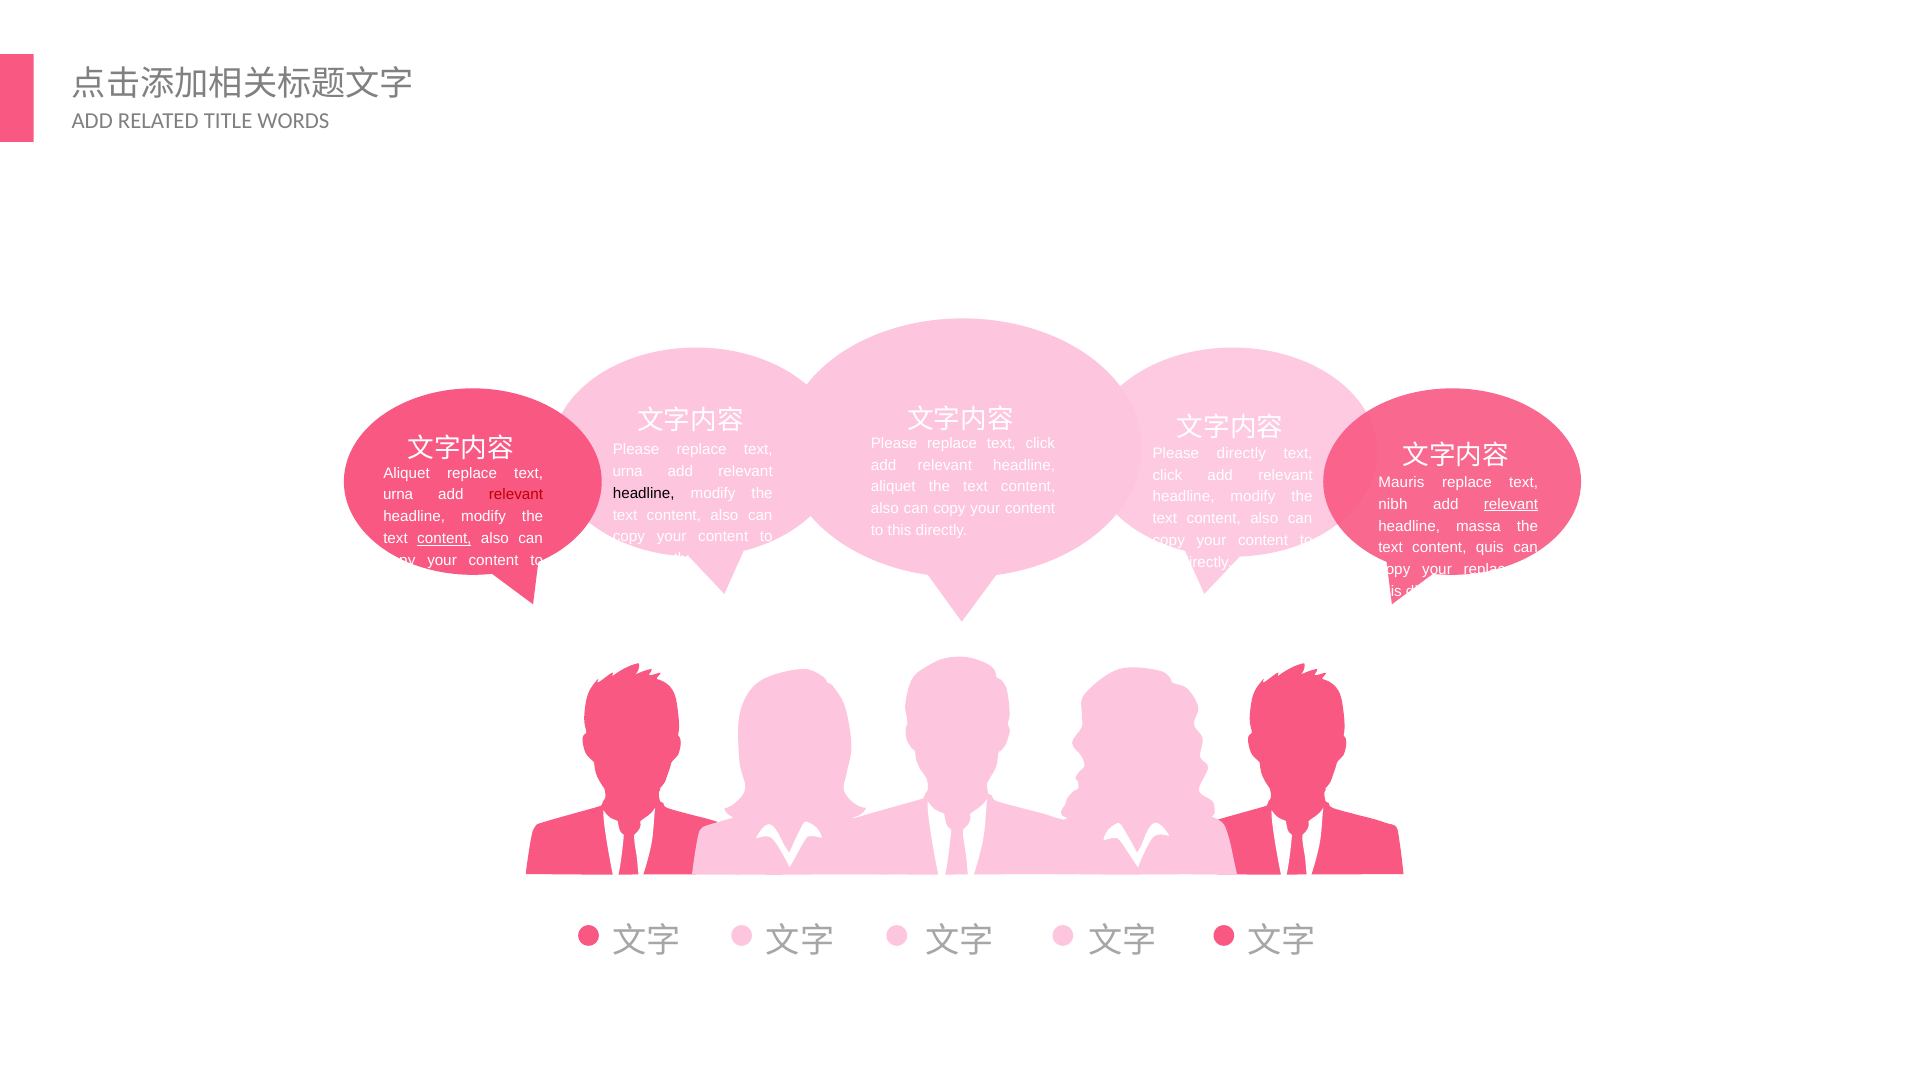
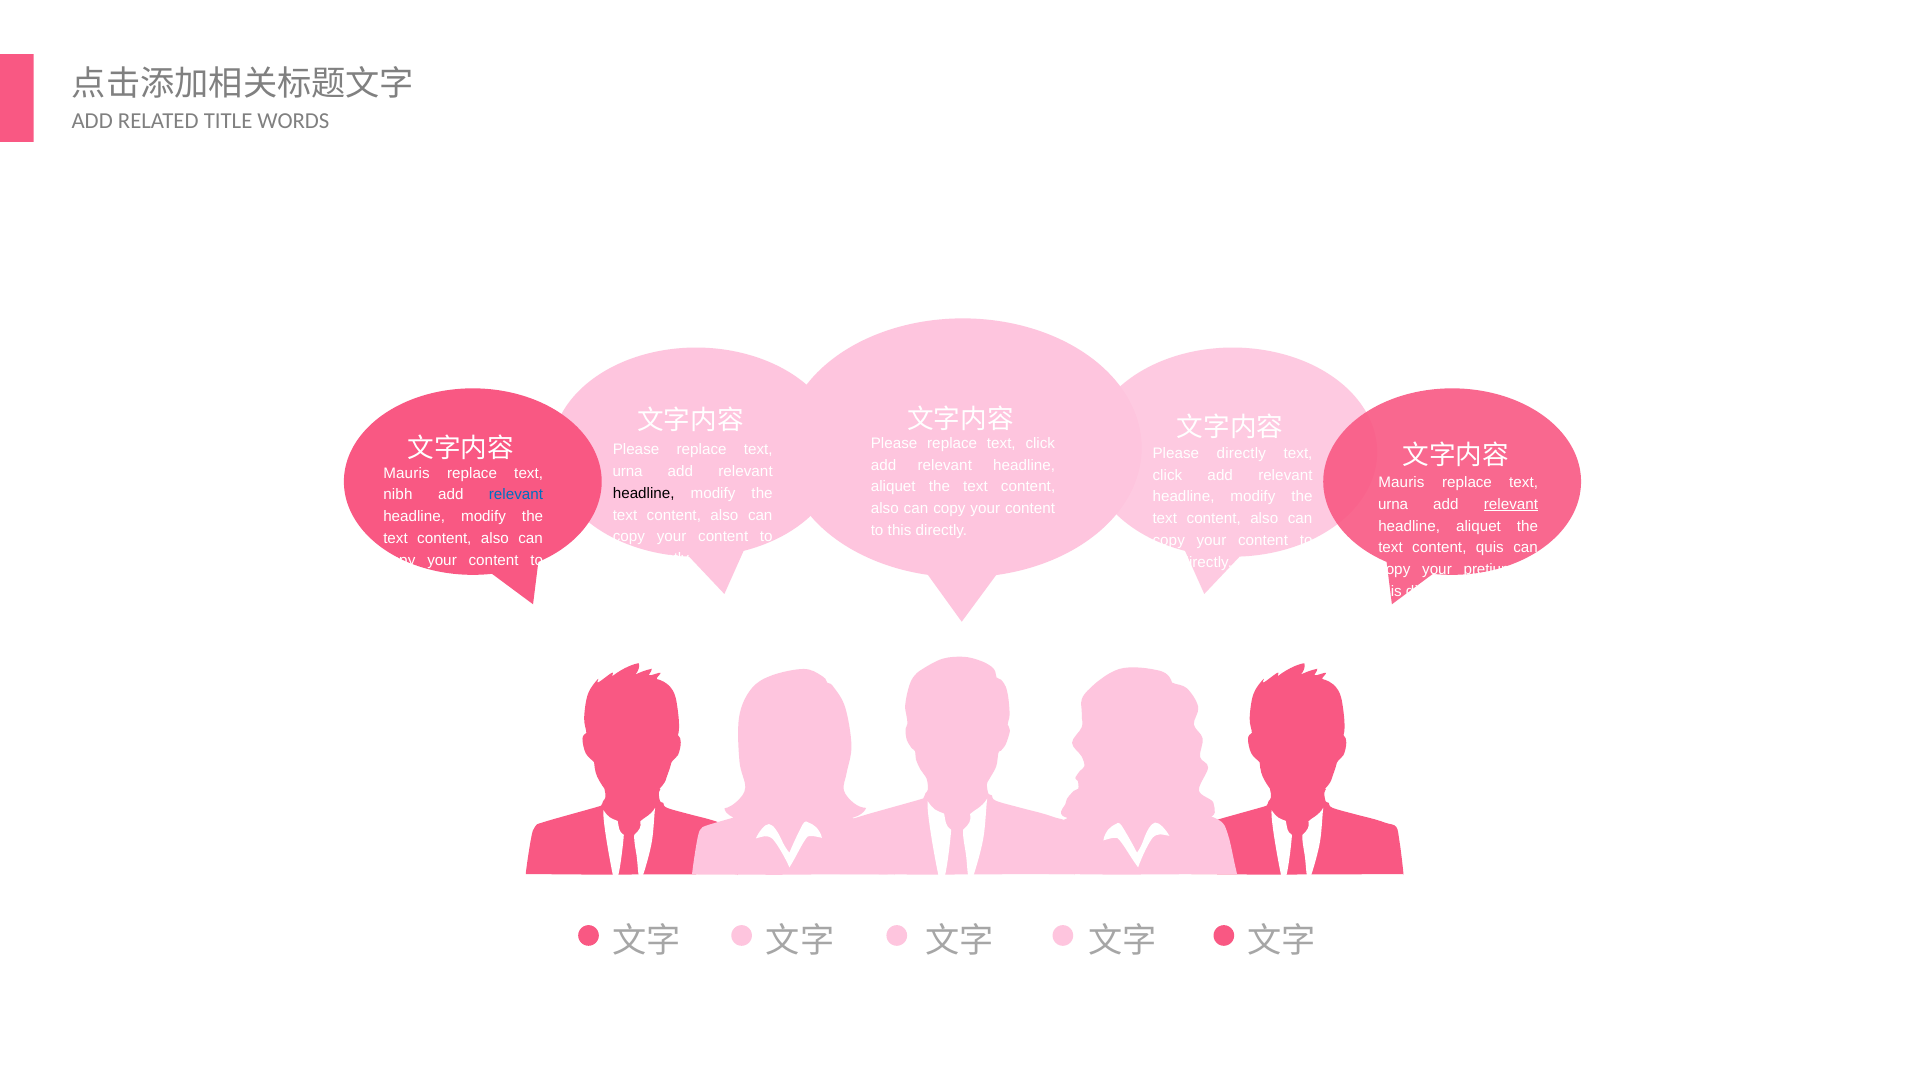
Aliquet at (407, 473): Aliquet -> Mauris
urna at (398, 495): urna -> nibh
relevant at (516, 495) colour: red -> blue
nibh at (1393, 504): nibh -> urna
massa at (1478, 526): massa -> aliquet
content at (444, 538) underline: present -> none
your replace: replace -> pretium
